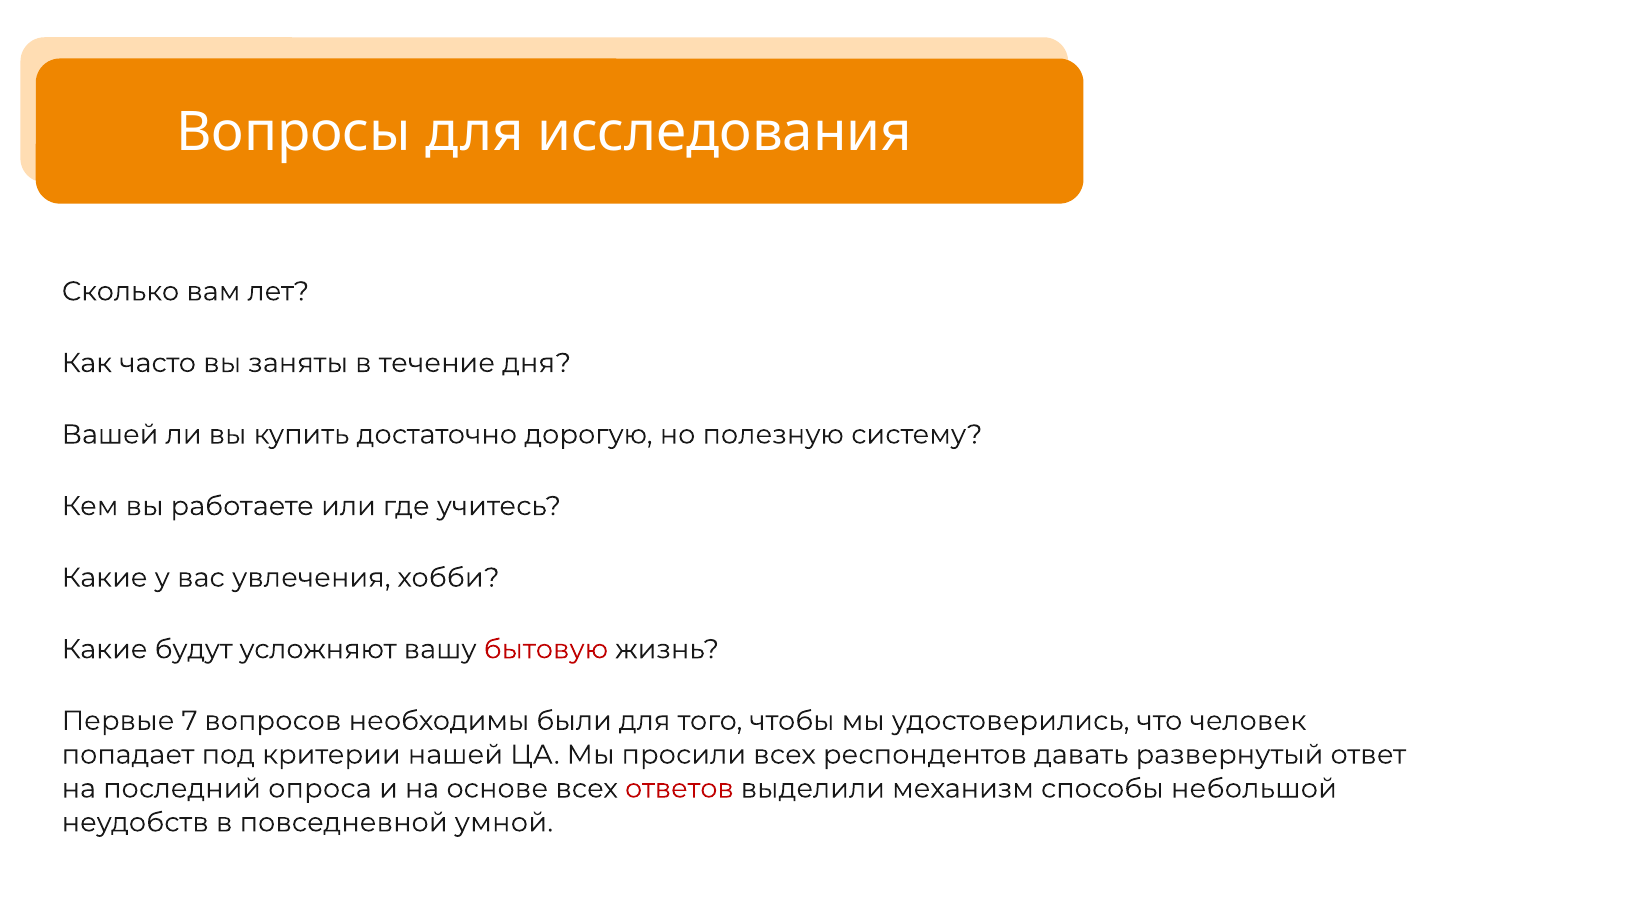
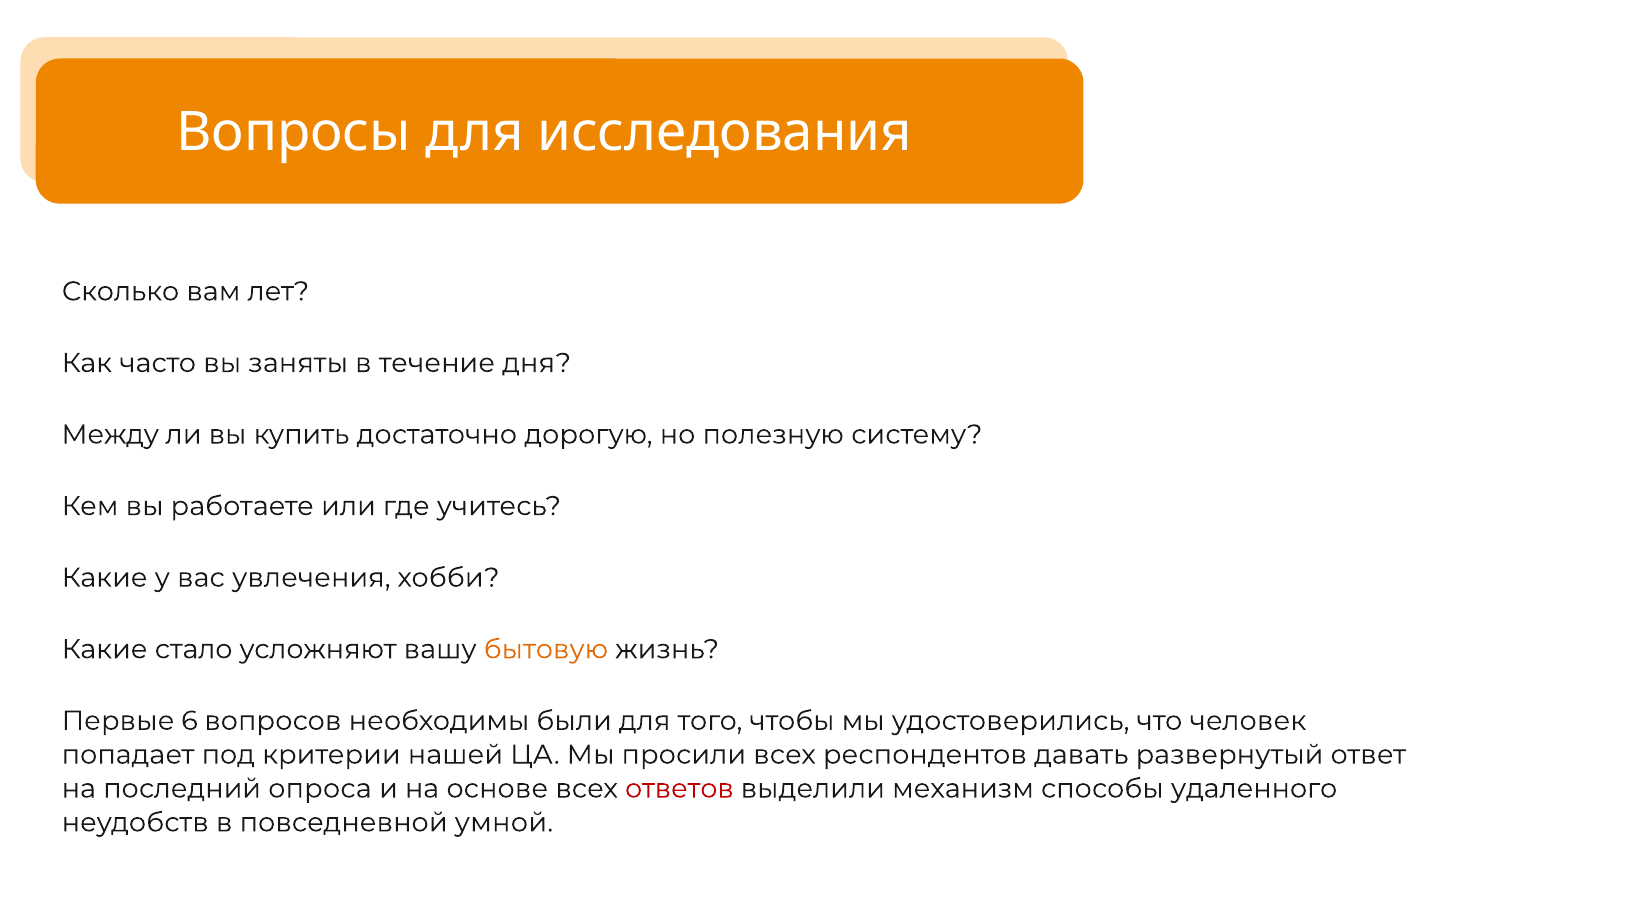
Вашей: Вашей -> Между
будут: будут -> стало
бытовую colour: red -> orange
7: 7 -> 6
небольшой: небольшой -> удаленного
